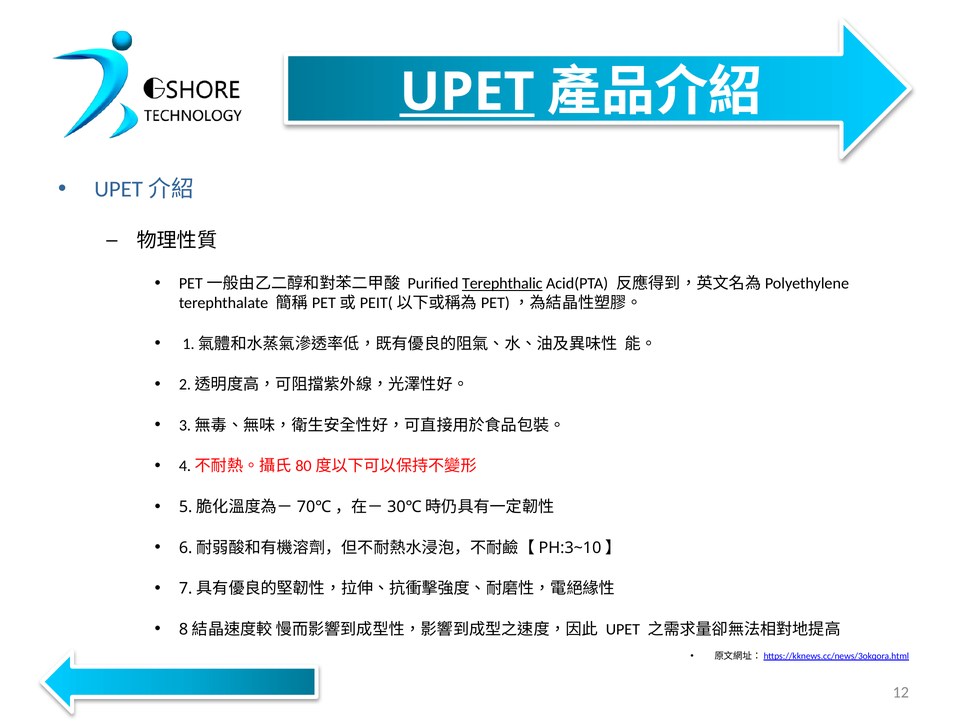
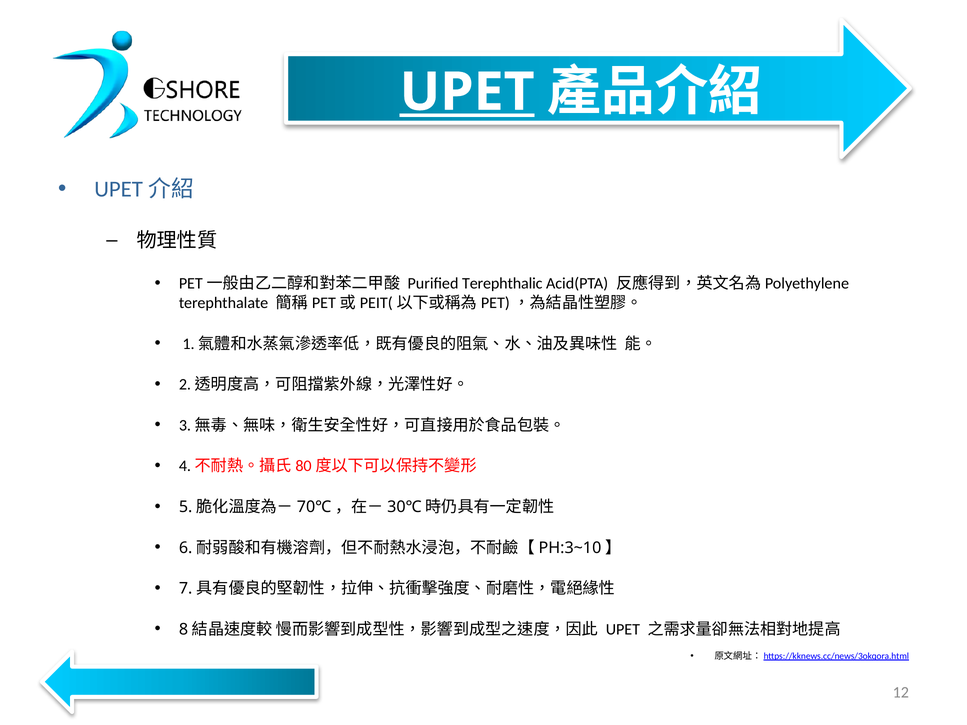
Terephthalic underline: present -> none
